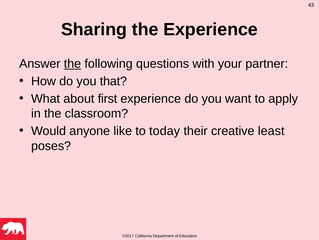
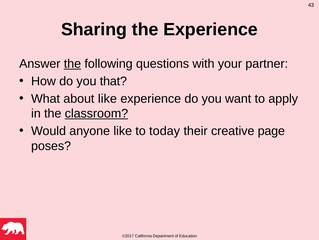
about first: first -> like
classroom underline: none -> present
least: least -> page
